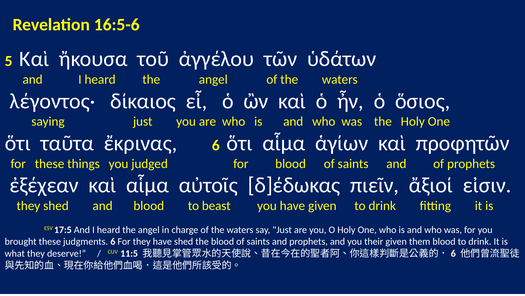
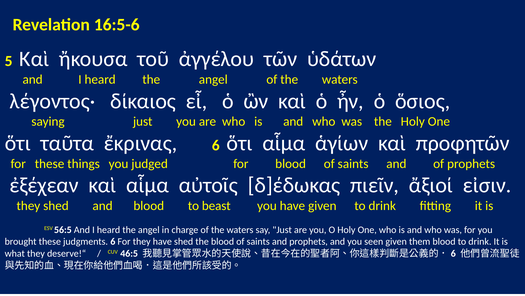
17:5: 17:5 -> 56:5
their: their -> seen
11:5: 11:5 -> 46:5
